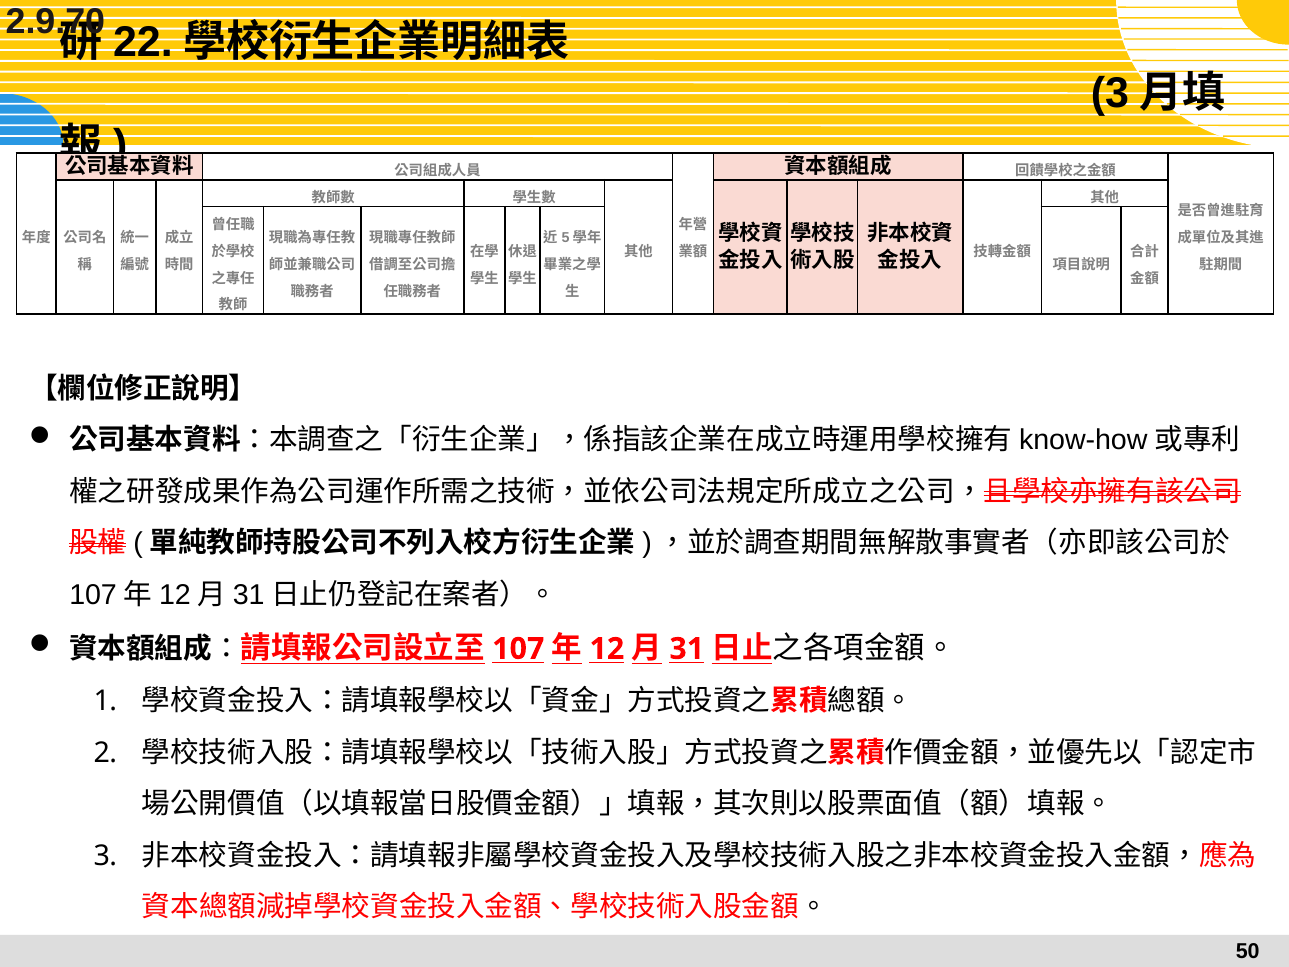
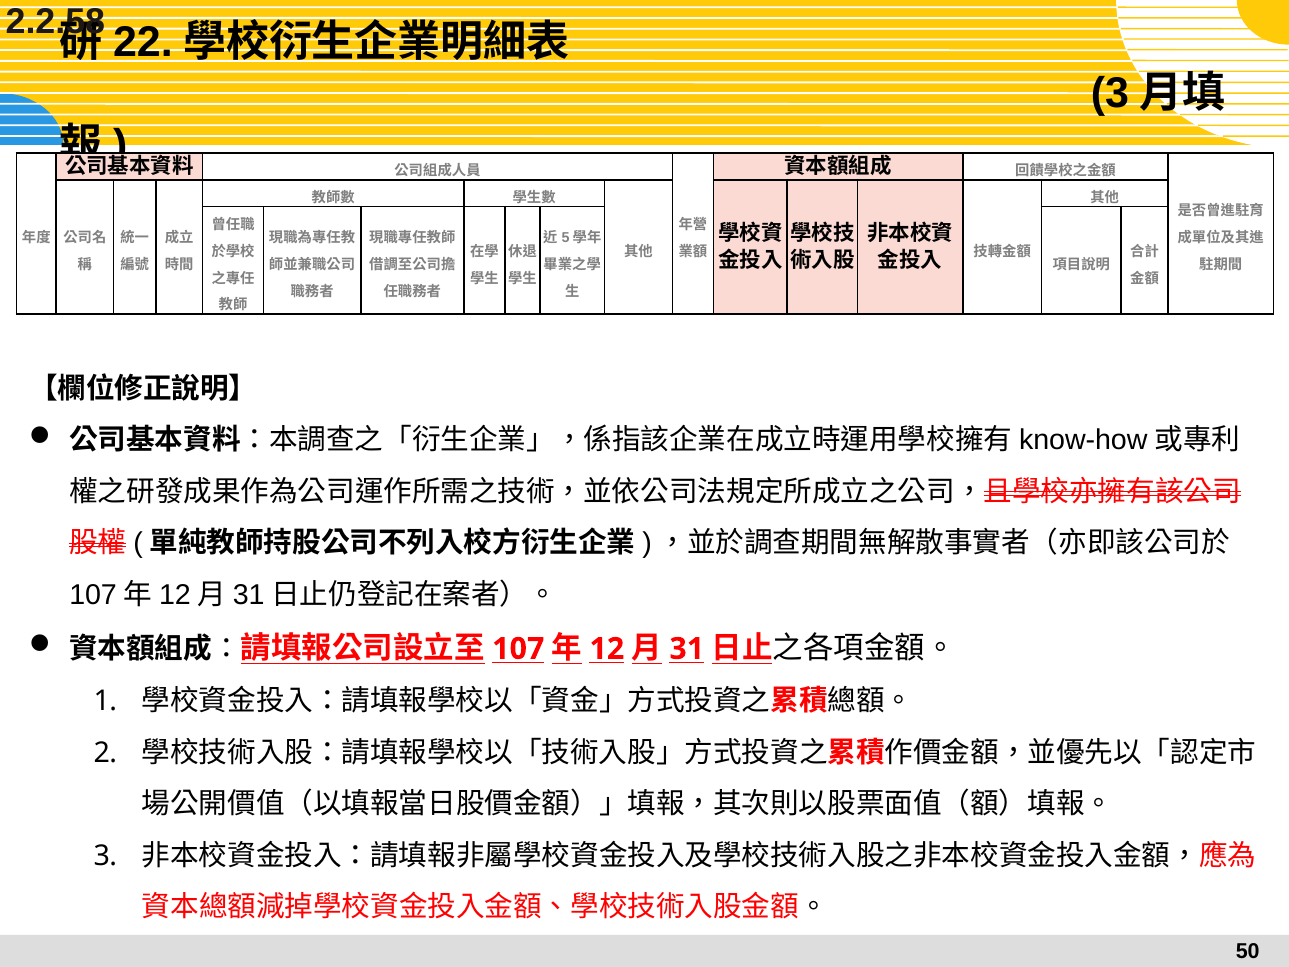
2.9.70: 2.9.70 -> 2.2.58
